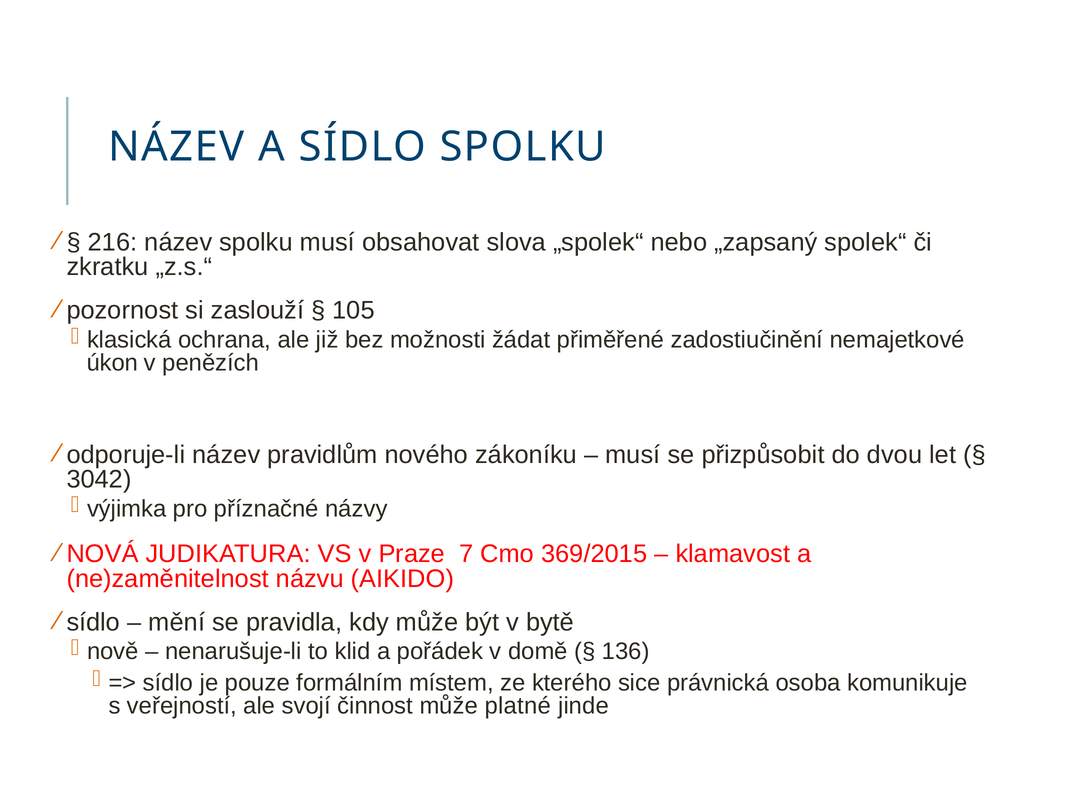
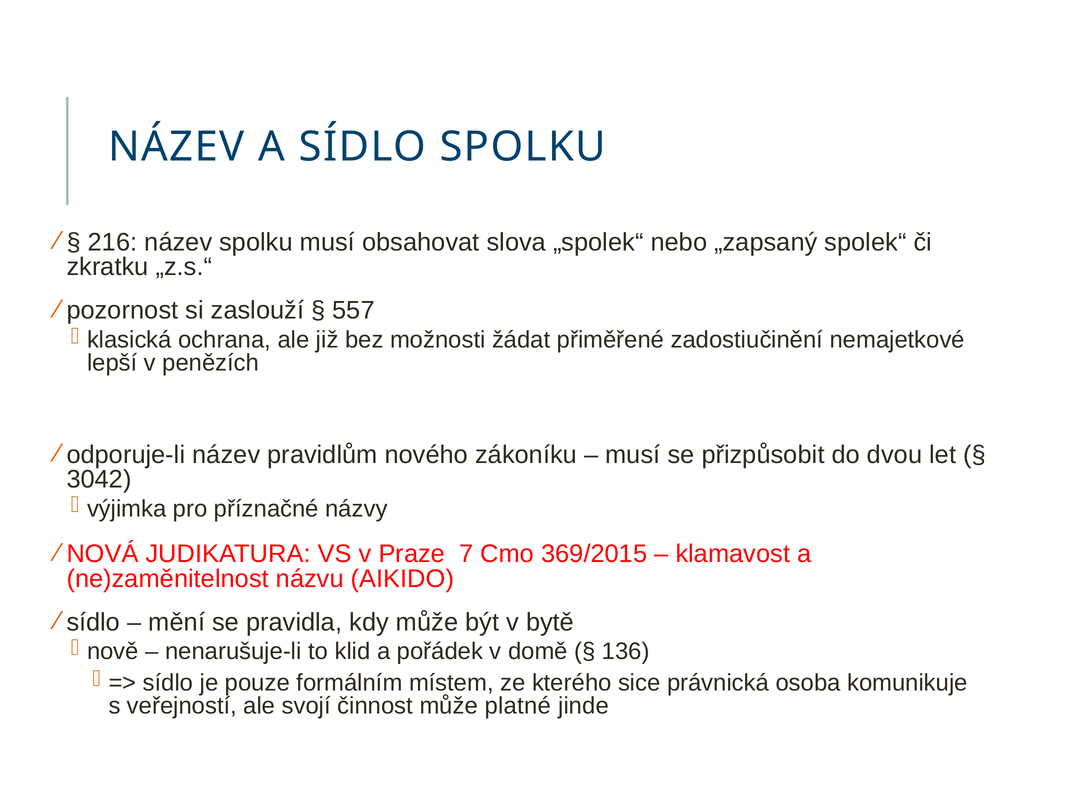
105: 105 -> 557
úkon: úkon -> lepší
